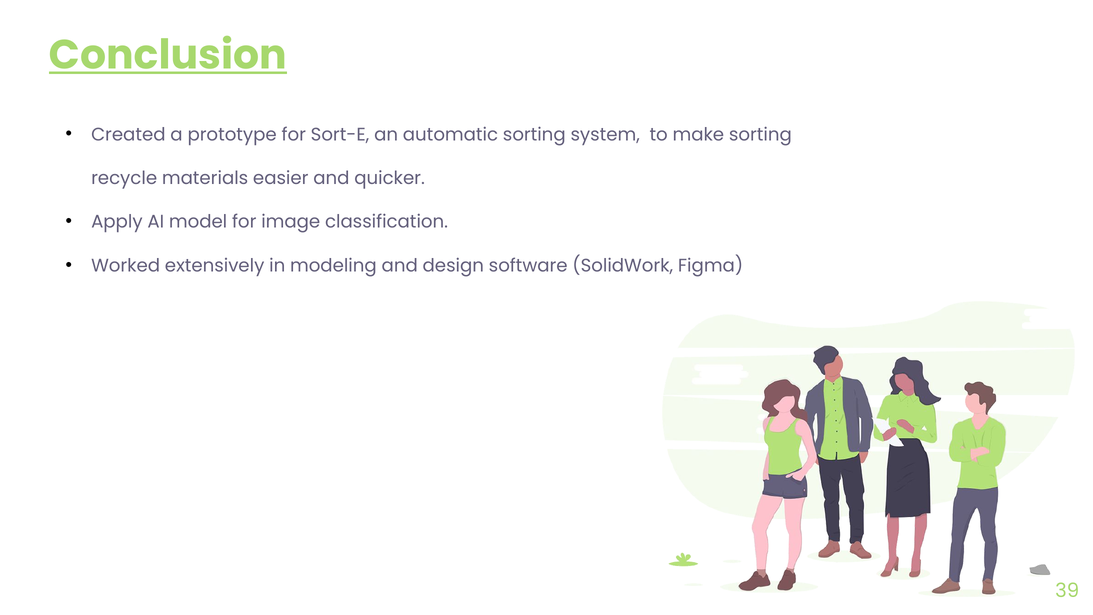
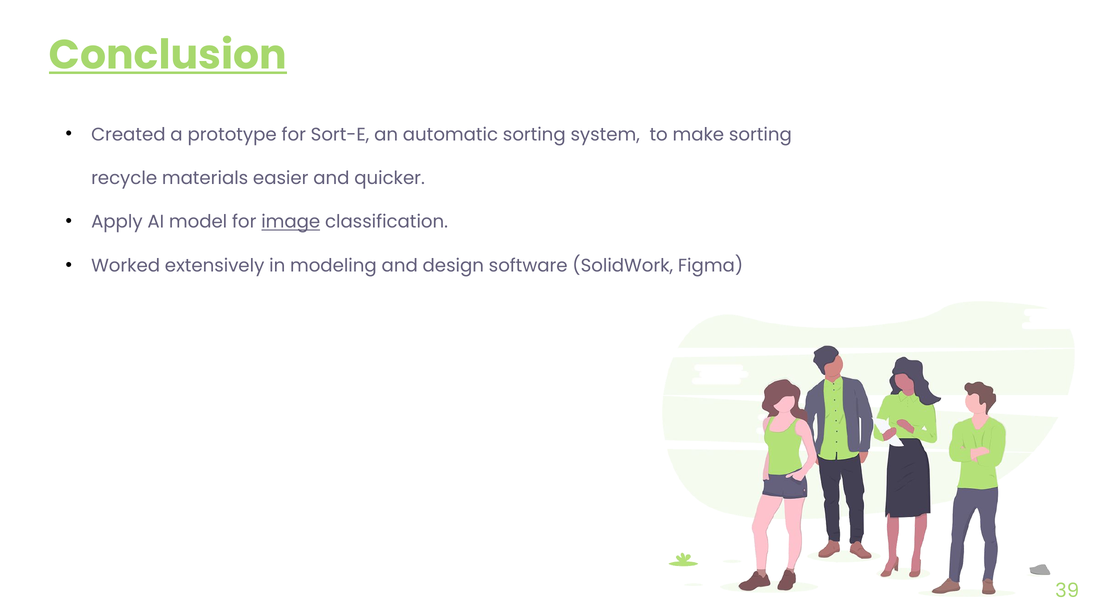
image underline: none -> present
